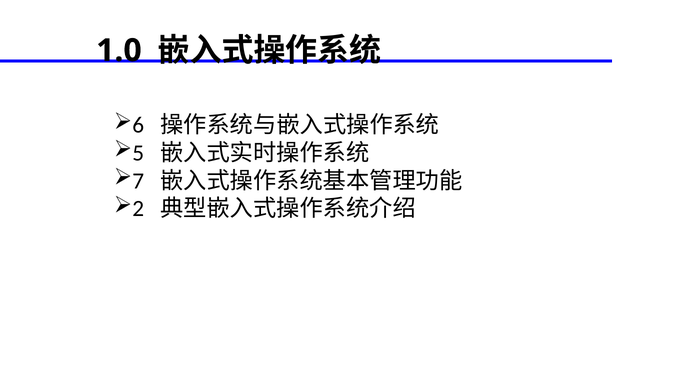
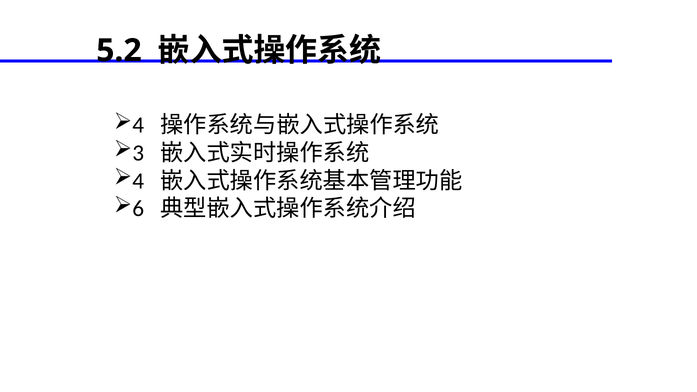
1.0: 1.0 -> 5.2
6 at (138, 125): 6 -> 4
5: 5 -> 3
7 at (138, 181): 7 -> 4
2: 2 -> 6
